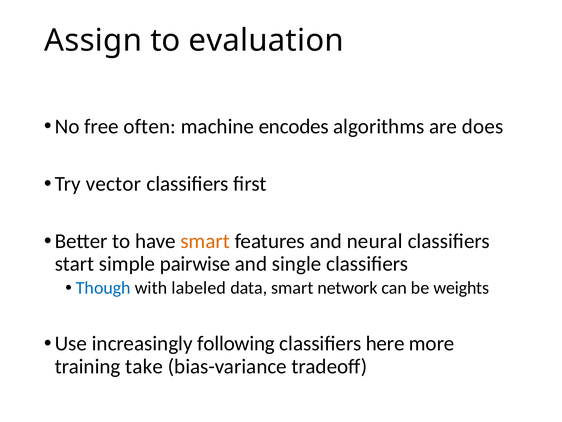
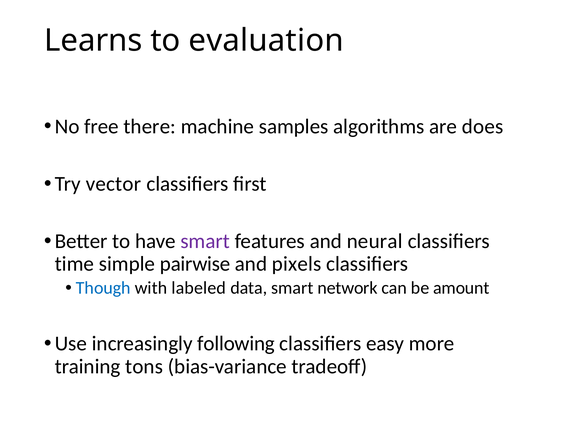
Assign: Assign -> Learns
often: often -> there
encodes: encodes -> samples
smart at (205, 241) colour: orange -> purple
start: start -> time
single: single -> pixels
weights: weights -> amount
here: here -> easy
take: take -> tons
